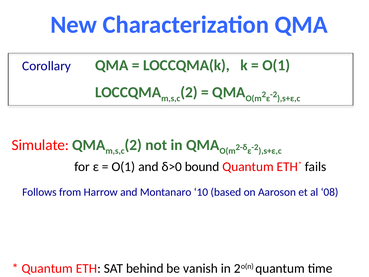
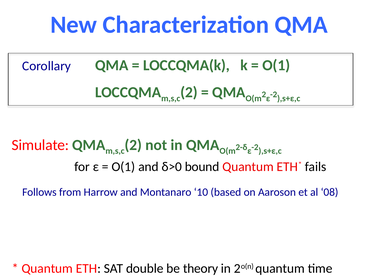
behind: behind -> double
vanish: vanish -> theory
